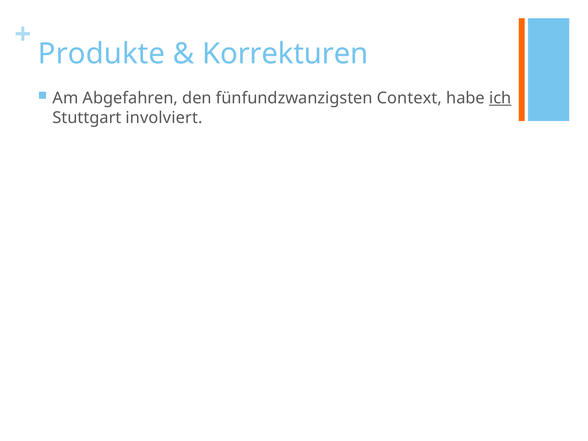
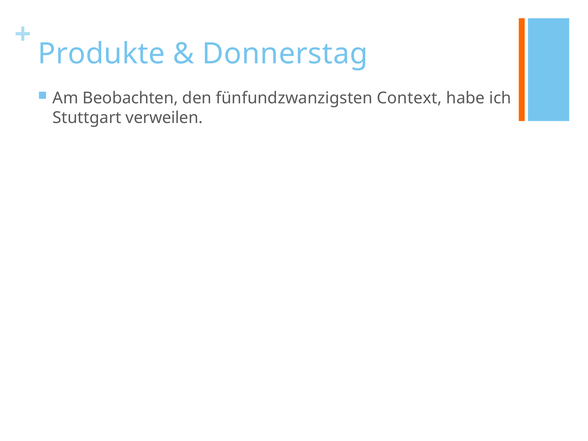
Korrekturen: Korrekturen -> Donnerstag
Abgefahren: Abgefahren -> Beobachten
ich underline: present -> none
involviert: involviert -> verweilen
